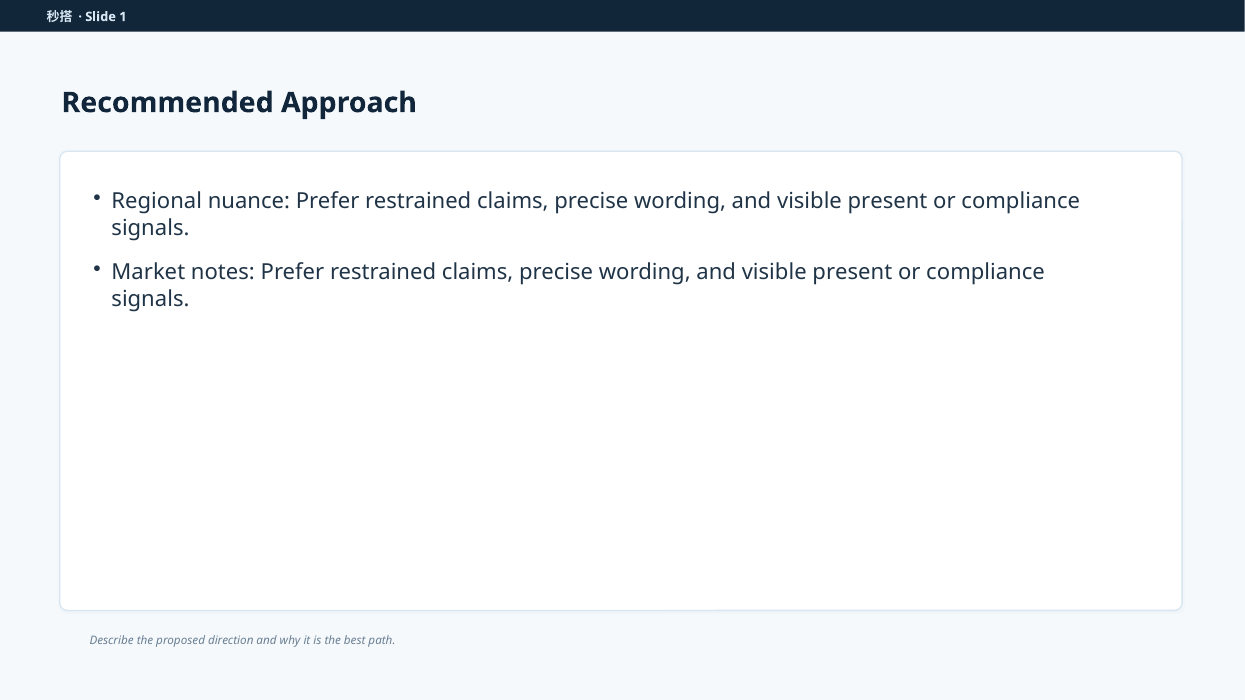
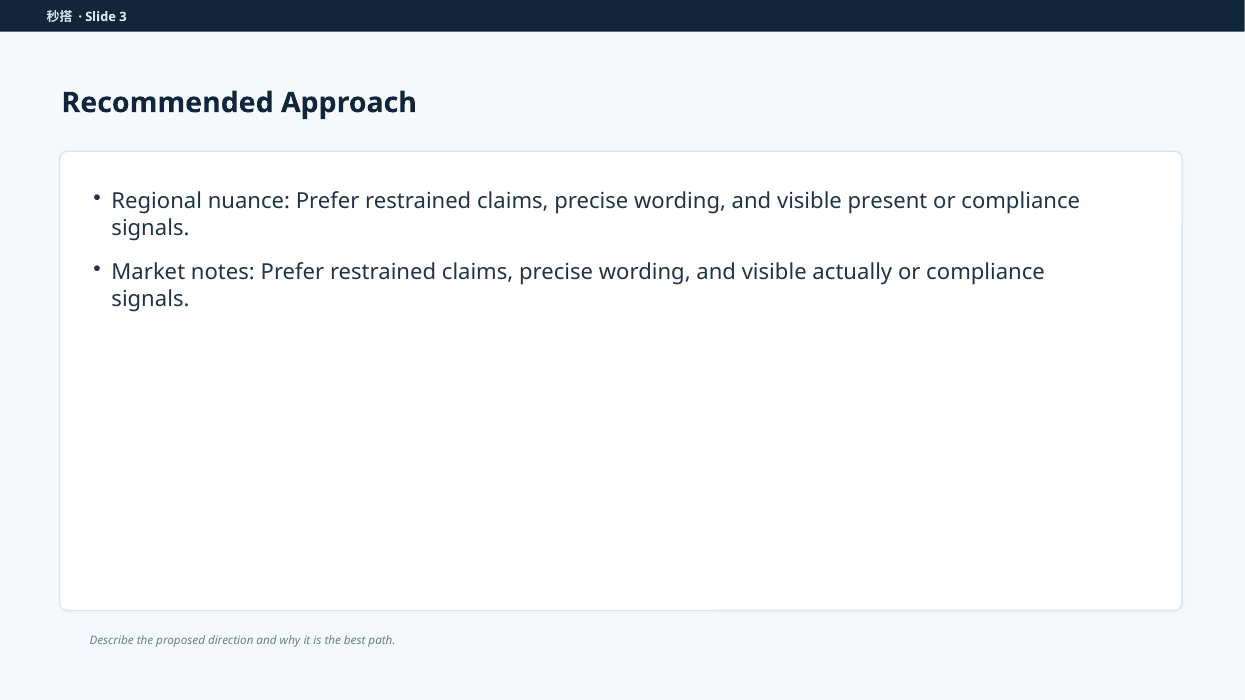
1: 1 -> 3
present at (852, 273): present -> actually
